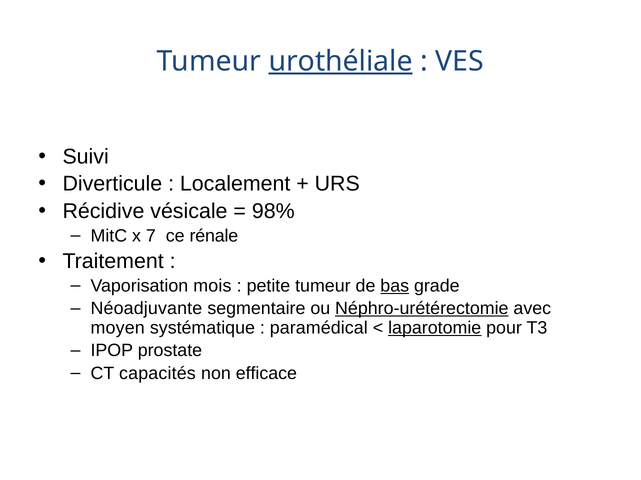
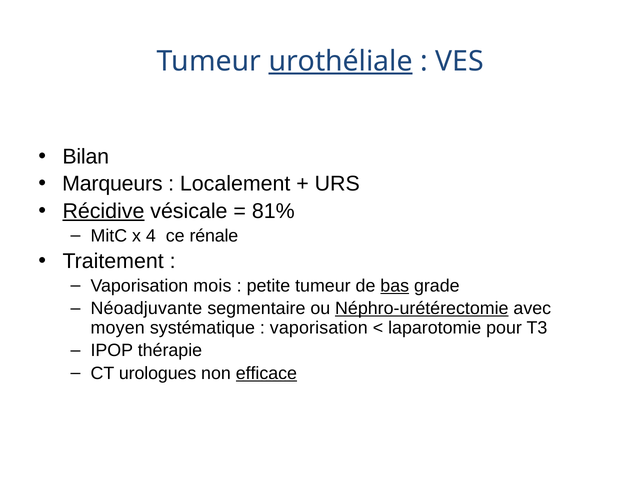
Suivi: Suivi -> Bilan
Diverticule: Diverticule -> Marqueurs
Récidive underline: none -> present
98%: 98% -> 81%
7: 7 -> 4
paramédical at (319, 328): paramédical -> vaporisation
laparotomie underline: present -> none
prostate: prostate -> thérapie
capacités: capacités -> urologues
efficace underline: none -> present
